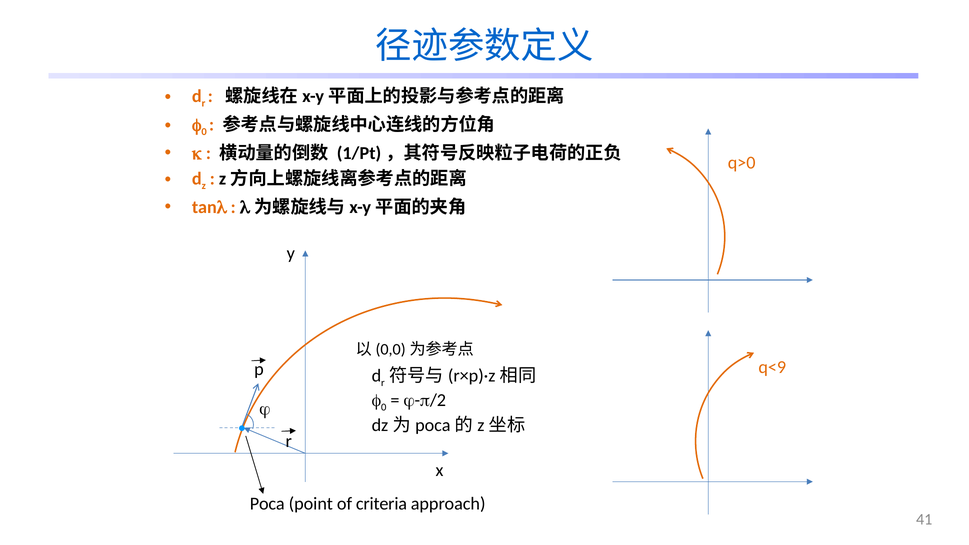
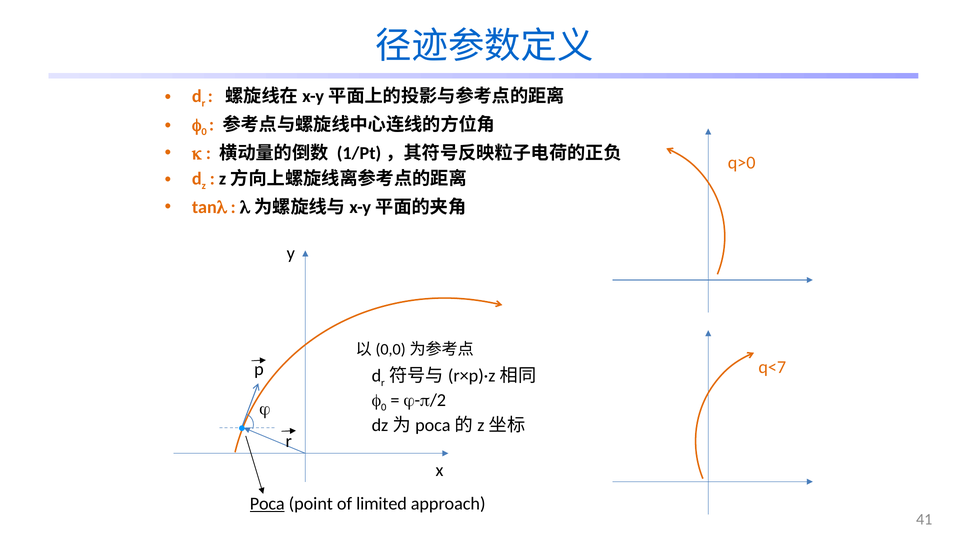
q<9: q<9 -> q<7
Poca underline: none -> present
criteria: criteria -> limited
